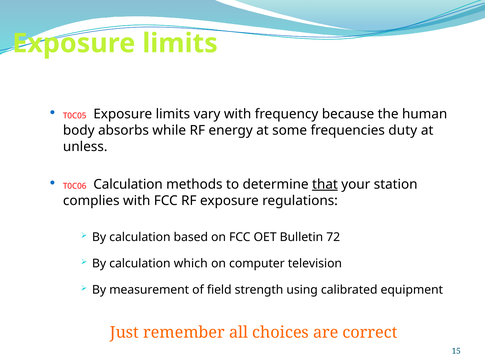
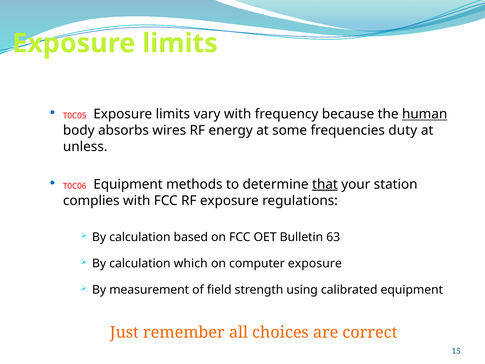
human underline: none -> present
while: while -> wires
T0C06 Calculation: Calculation -> Equipment
72: 72 -> 63
computer television: television -> exposure
